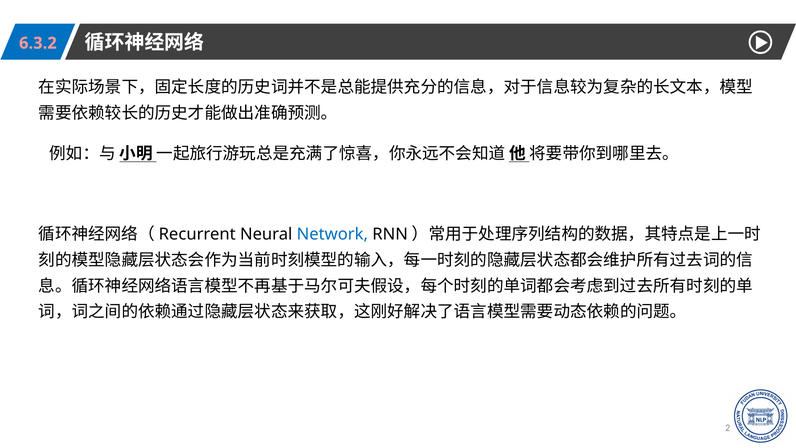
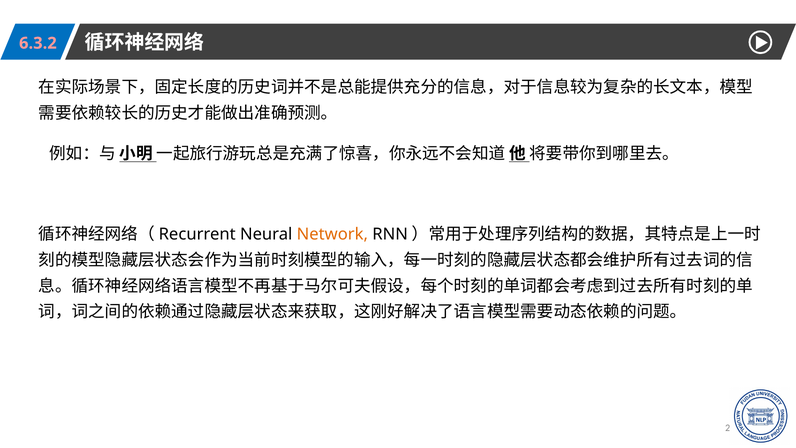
Network colour: blue -> orange
